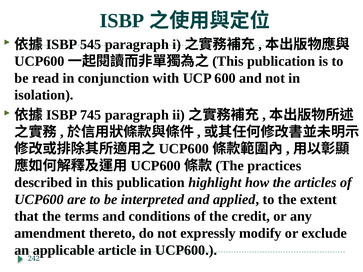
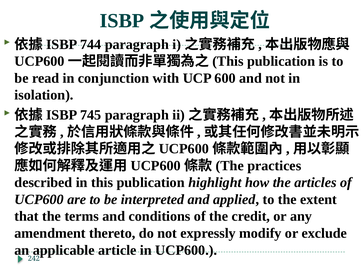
545: 545 -> 744
